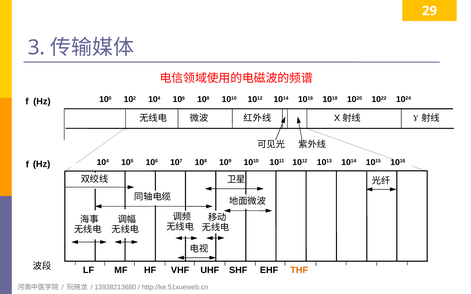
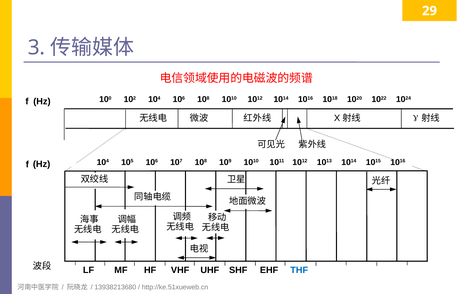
THF colour: orange -> blue
